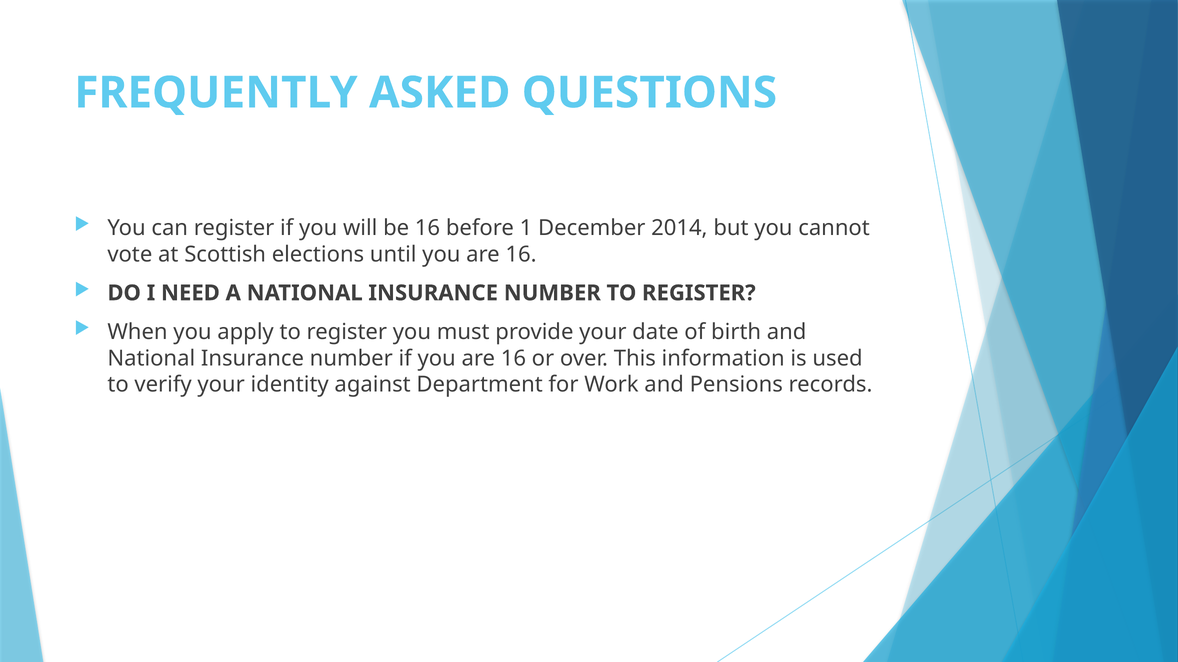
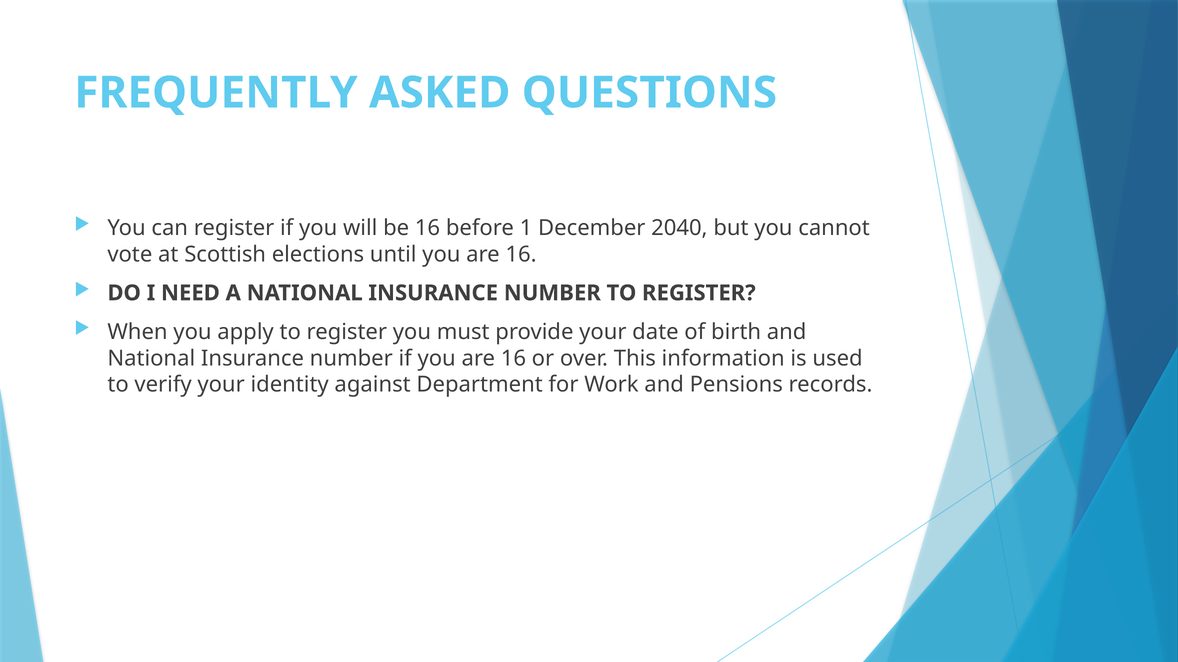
2014: 2014 -> 2040
